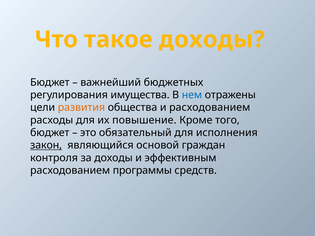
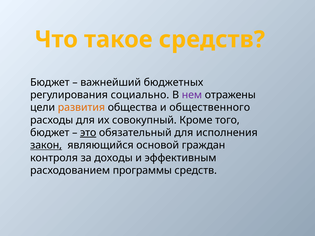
такое доходы: доходы -> средств
имущества: имущества -> социально
нем colour: blue -> purple
и расходованием: расходованием -> общественного
повышение: повышение -> совокупный
это underline: none -> present
